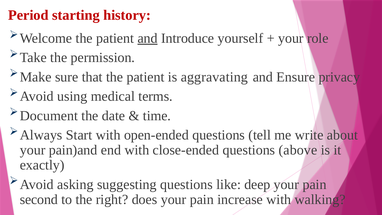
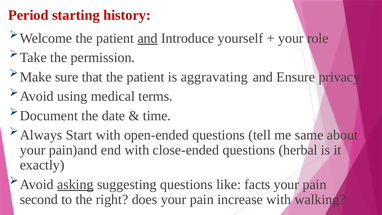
write: write -> same
above: above -> herbal
asking underline: none -> present
deep: deep -> facts
